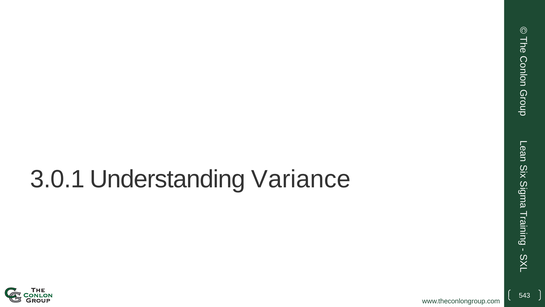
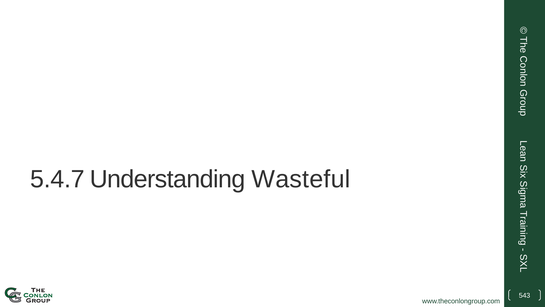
3.0.1: 3.0.1 -> 5.4.7
Variance: Variance -> Wasteful
